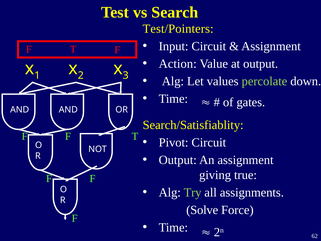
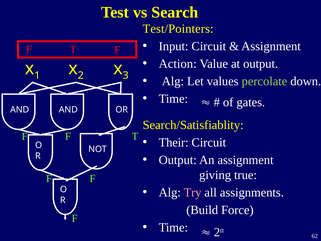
Pivot: Pivot -> Their
Try colour: light green -> pink
Solve: Solve -> Build
